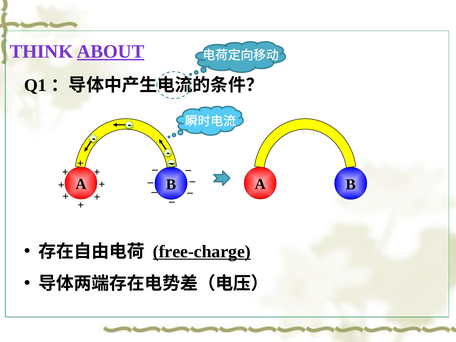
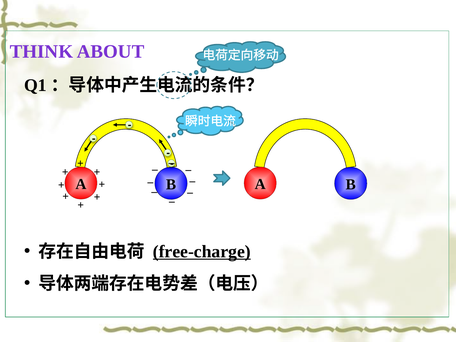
ABOUT underline: present -> none
